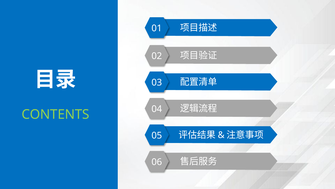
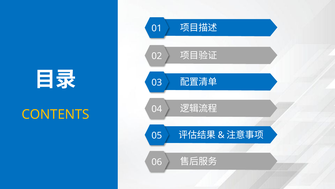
CONTENTS colour: light green -> yellow
